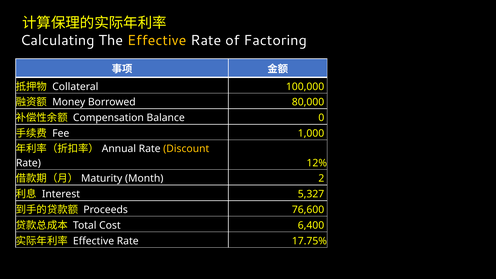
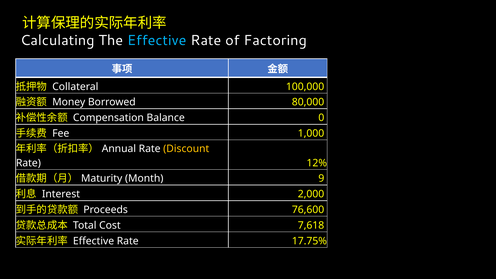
Effective at (157, 40) colour: yellow -> light blue
2: 2 -> 9
5,327: 5,327 -> 2,000
6,400: 6,400 -> 7,618
